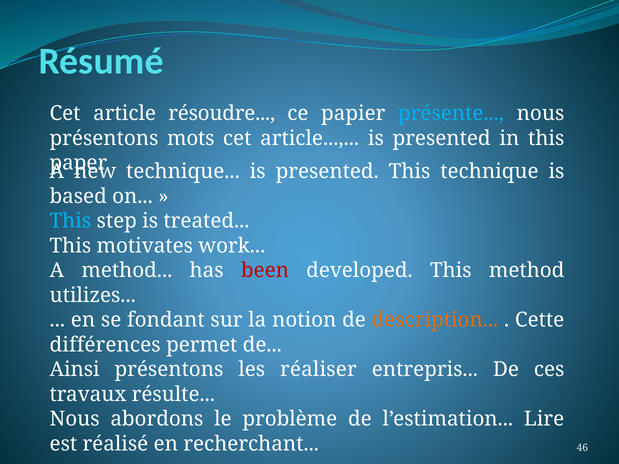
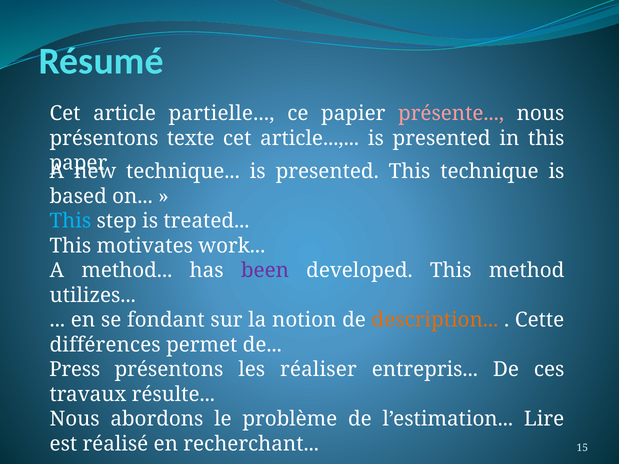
résoudre: résoudre -> partielle
présente colour: light blue -> pink
mots: mots -> texte
been colour: red -> purple
Ainsi: Ainsi -> Press
46: 46 -> 15
